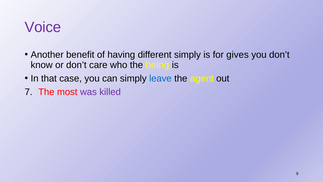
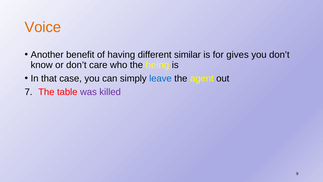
Voice colour: purple -> orange
different simply: simply -> similar
most: most -> table
